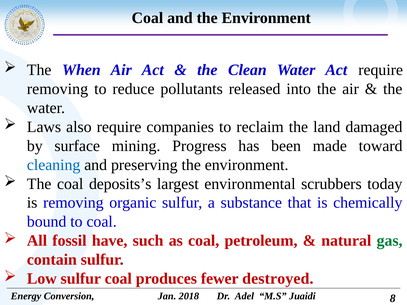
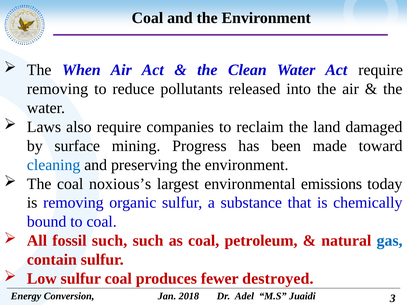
deposits’s: deposits’s -> noxious’s
scrubbers: scrubbers -> emissions
fossil have: have -> such
gas colour: green -> blue
8: 8 -> 3
